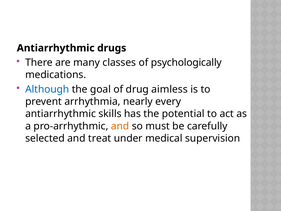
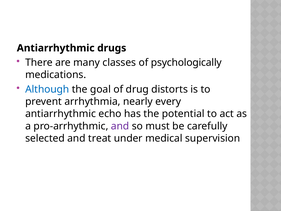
aimless: aimless -> distorts
skills: skills -> echo
and at (120, 126) colour: orange -> purple
